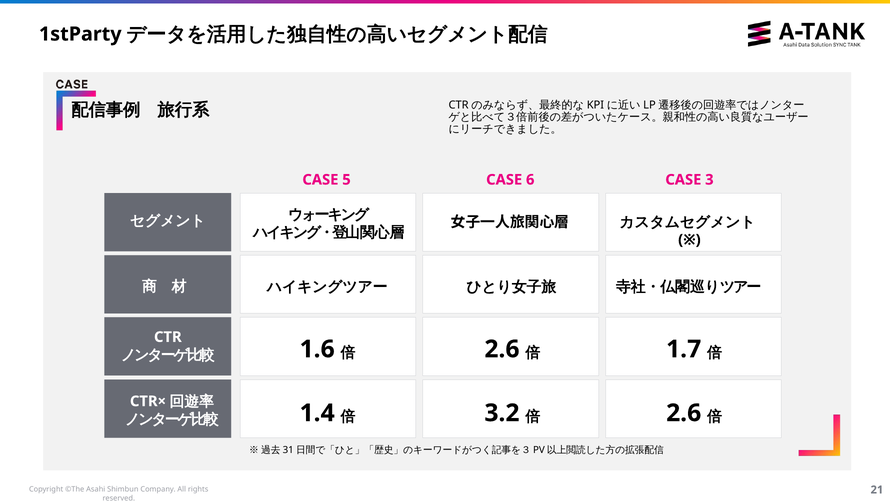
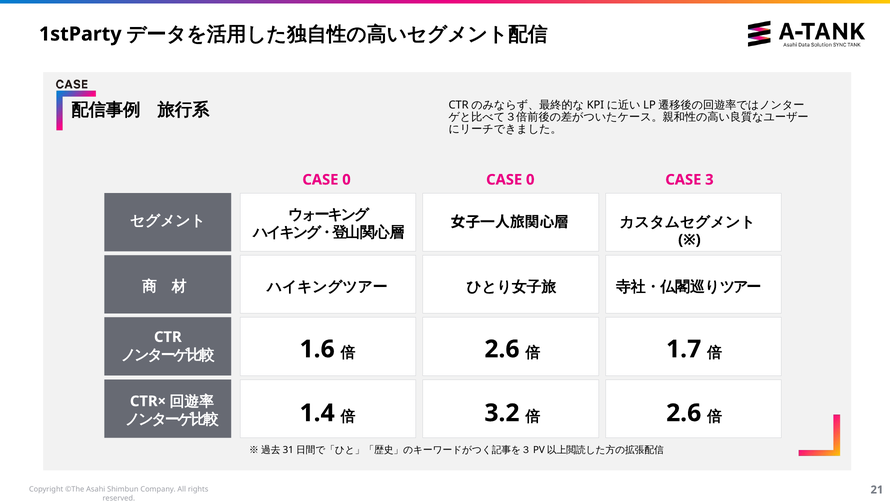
5 at (346, 180): 5 -> 0
6 at (530, 180): 6 -> 0
